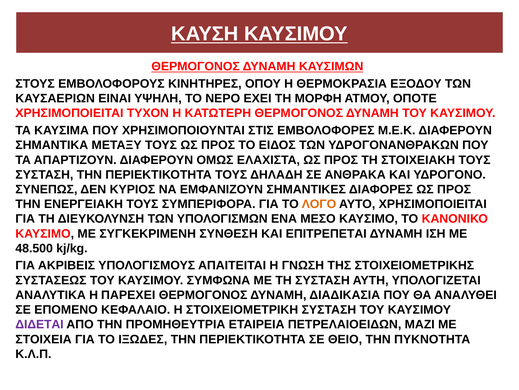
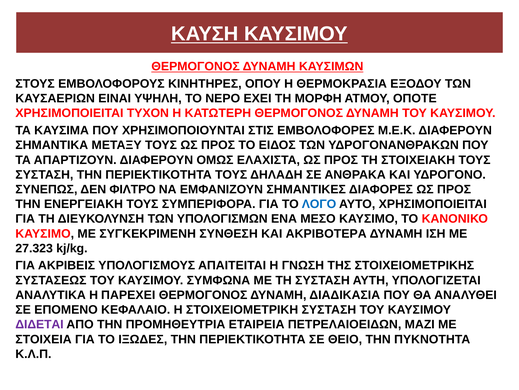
ΚΥΡΙΟΣ: ΚΥΡΙΟΣ -> ΦΙΛΤΡΟ
ΛΟΓΟ colour: orange -> blue
ΕΠΙΤΡΕΠΕΤΑΙ: ΕΠΙΤΡΕΠΕΤΑΙ -> ΑΚΡΙΒΟΤΕΡΑ
48.500: 48.500 -> 27.323
